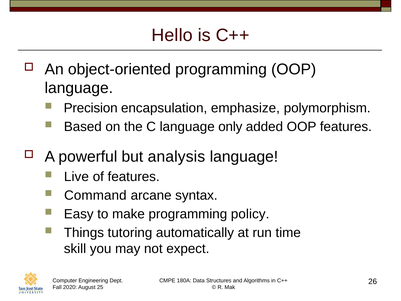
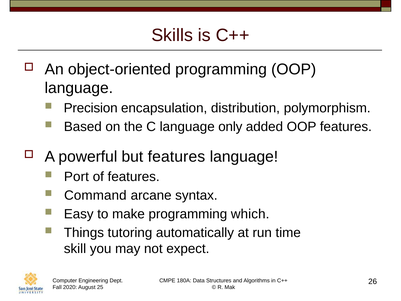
Hello: Hello -> Skills
emphasize: emphasize -> distribution
but analysis: analysis -> features
Live: Live -> Port
policy: policy -> which
